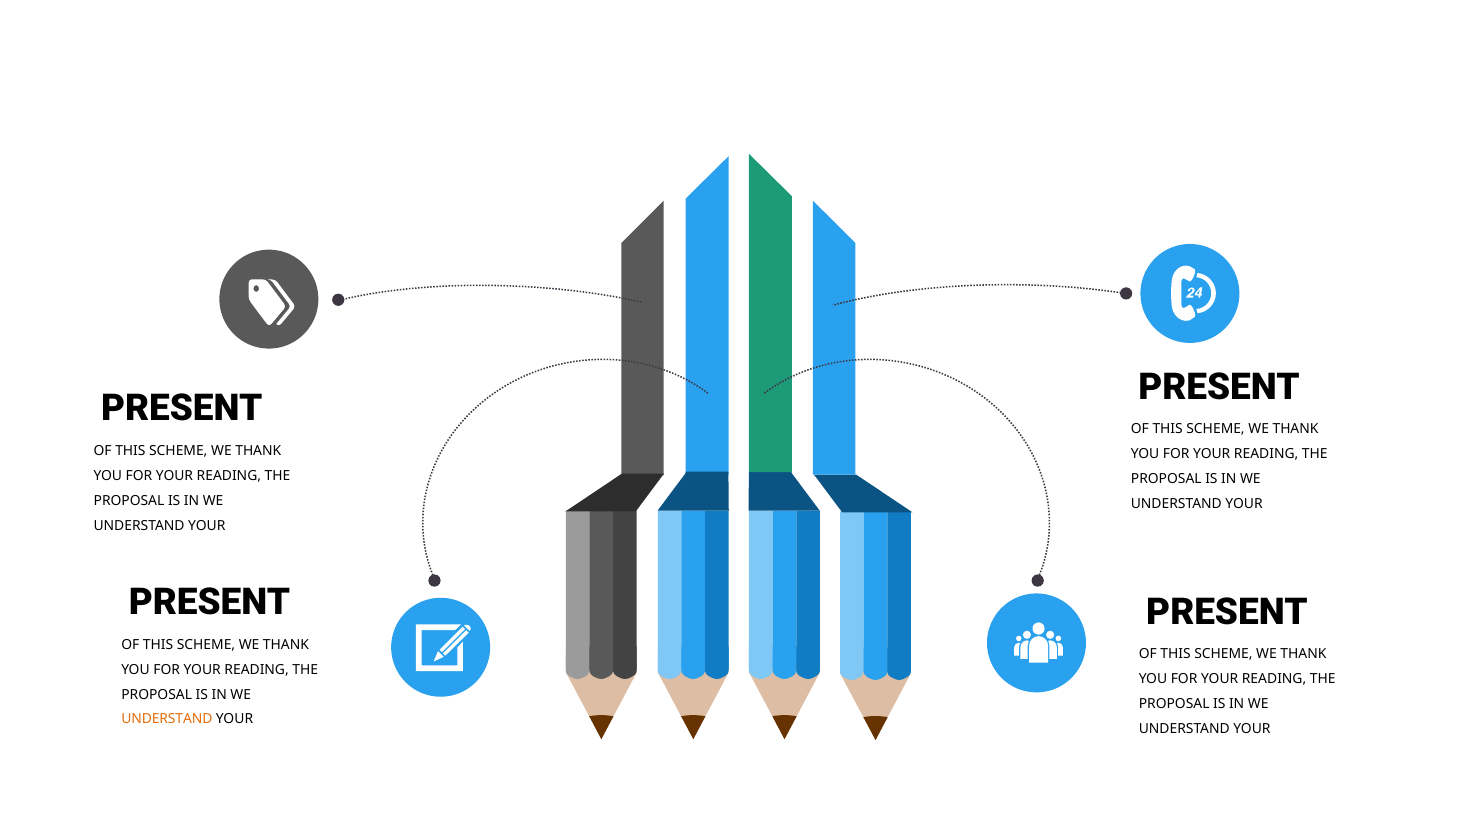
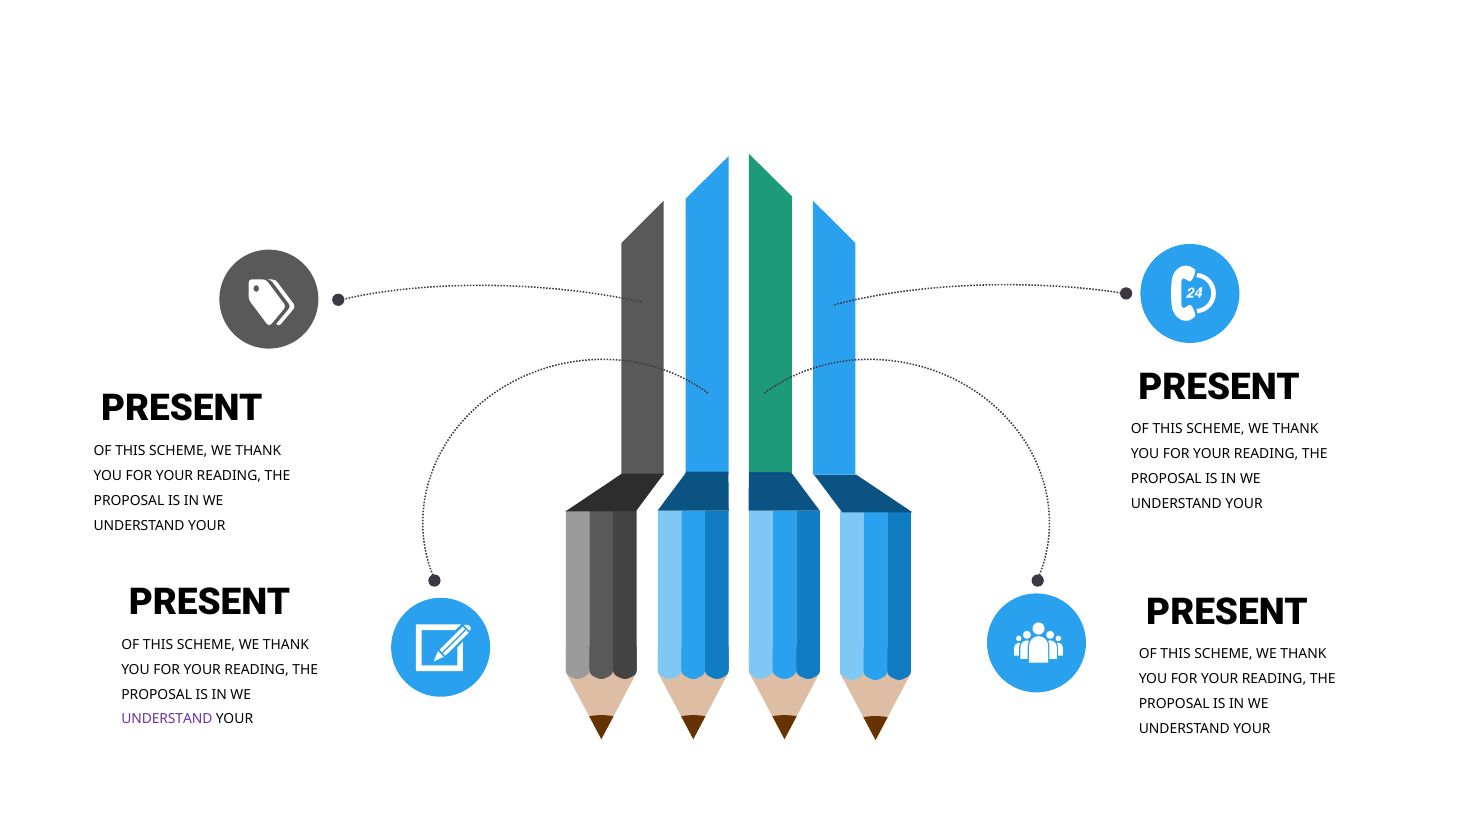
UNDERSTAND at (167, 720) colour: orange -> purple
